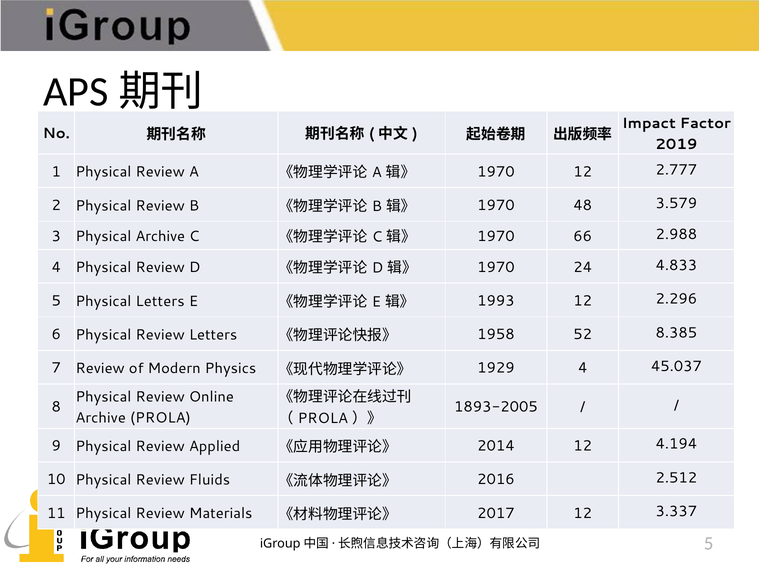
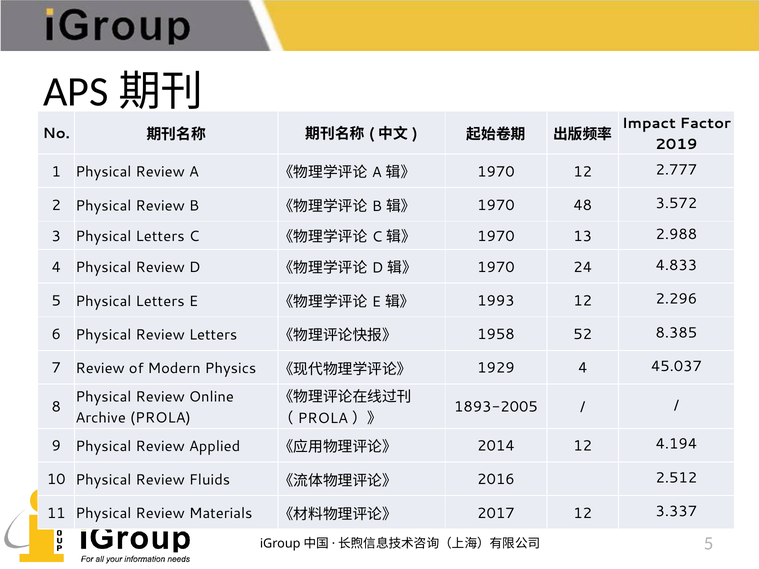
3.579: 3.579 -> 3.572
3 Physical Archive: Archive -> Letters
66: 66 -> 13
